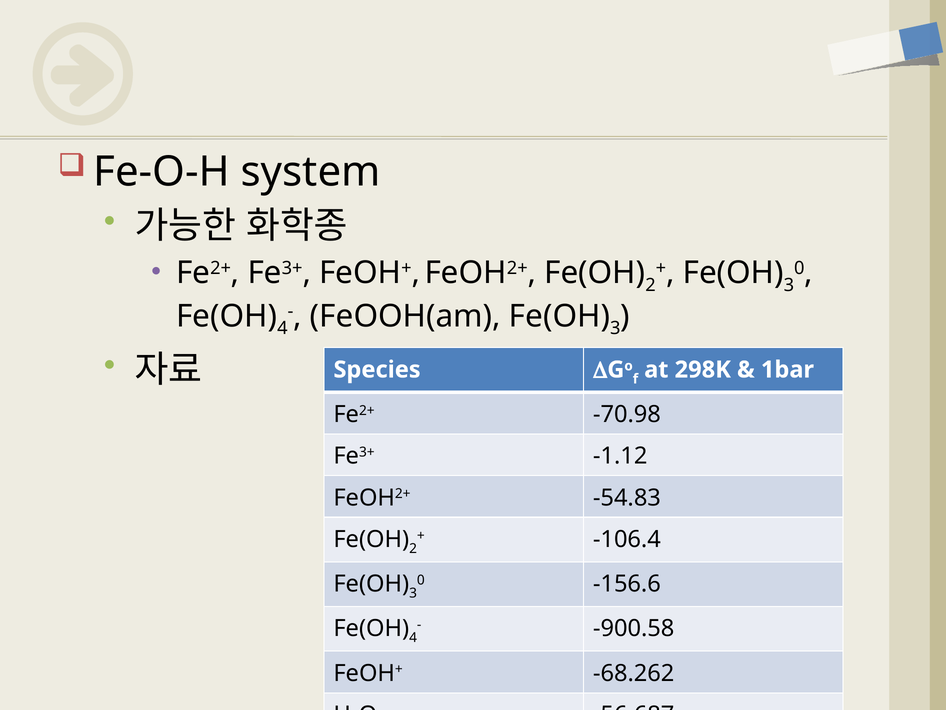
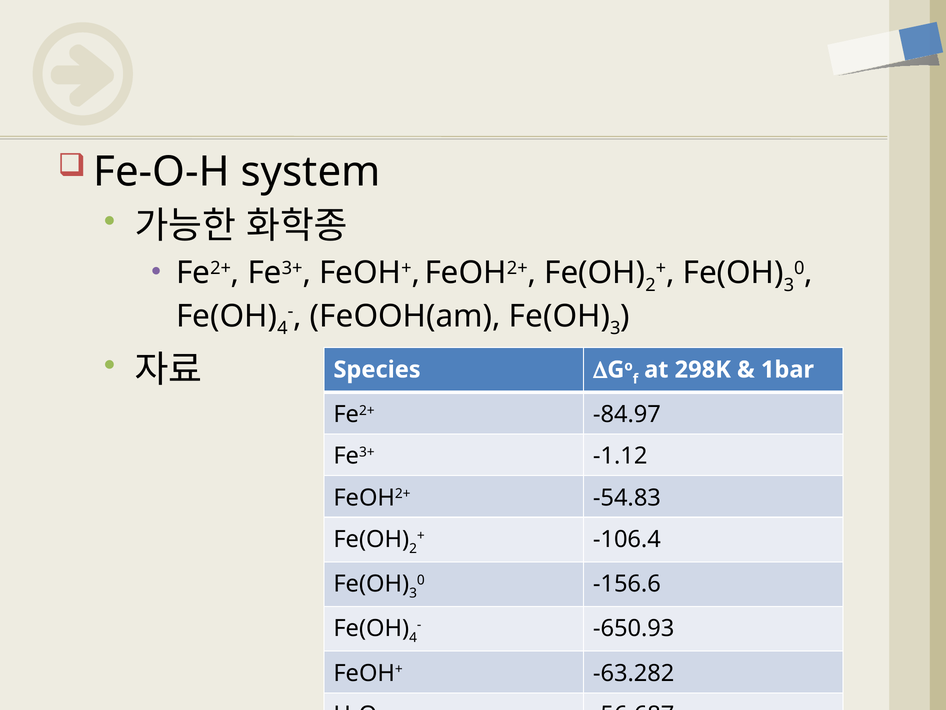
-70.98: -70.98 -> -84.97
-900.58: -900.58 -> -650.93
-68.262: -68.262 -> -63.282
